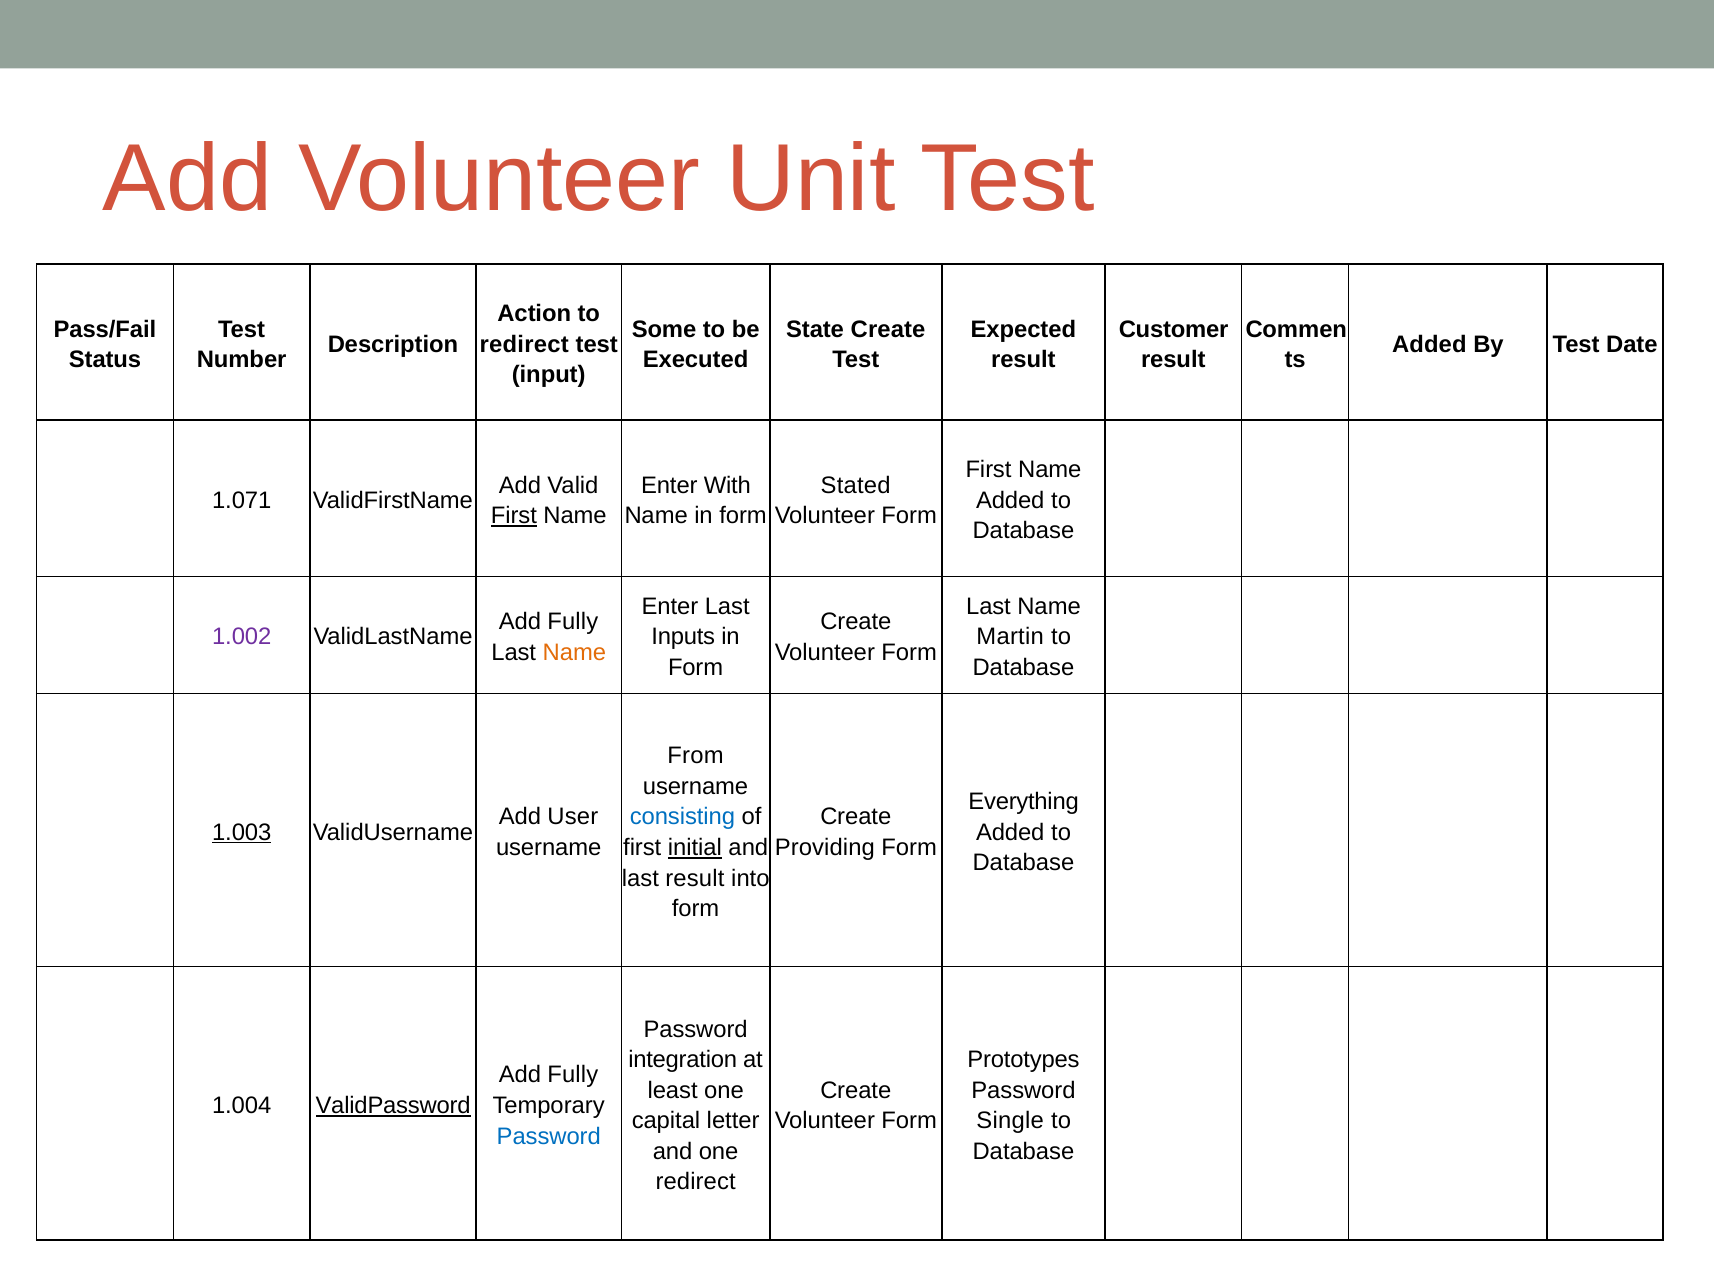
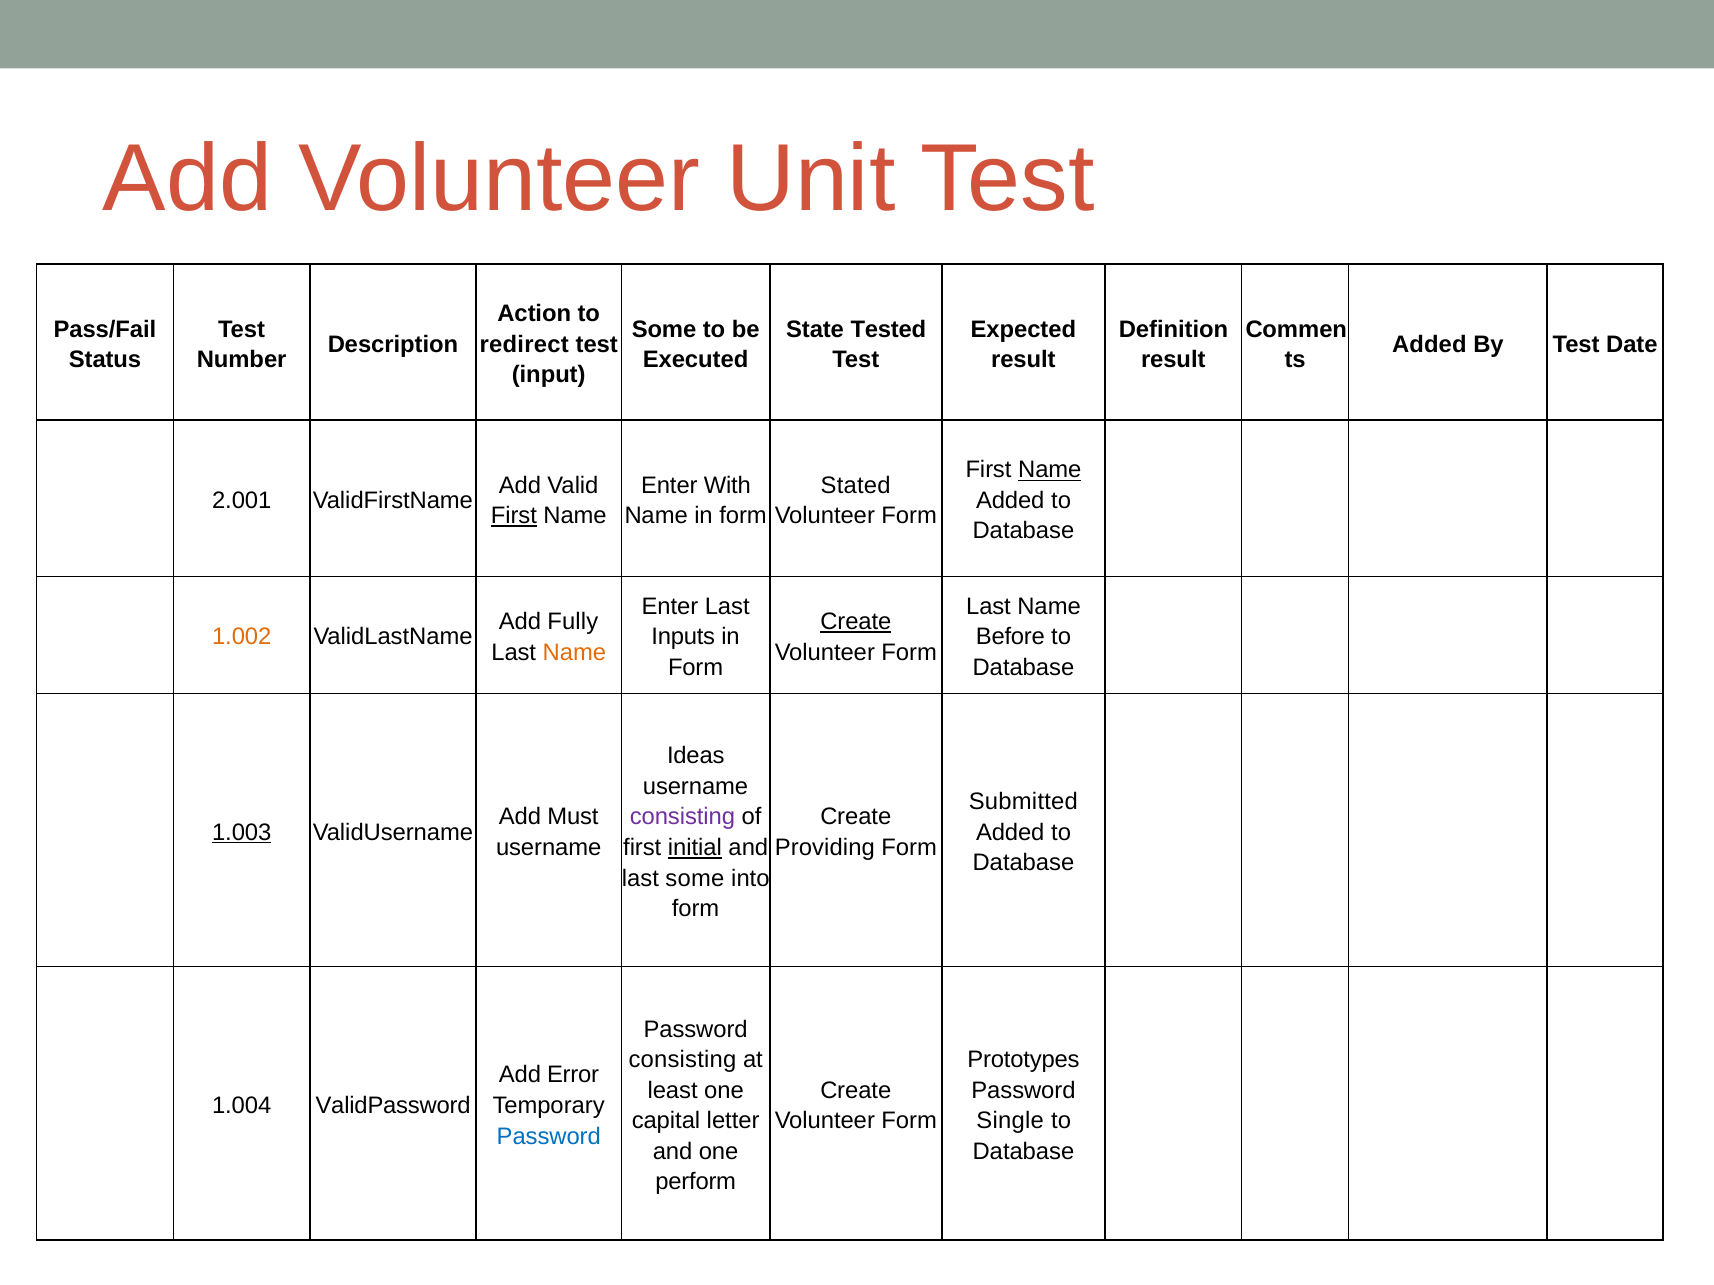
State Create: Create -> Tested
Customer: Customer -> Definition
Name at (1050, 470) underline: none -> present
1.071: 1.071 -> 2.001
Create at (856, 622) underline: none -> present
1.002 colour: purple -> orange
Martin: Martin -> Before
From: From -> Ideas
Everything: Everything -> Submitted
User: User -> Must
consisting at (682, 817) colour: blue -> purple
last result: result -> some
integration at (683, 1060): integration -> consisting
Fully at (573, 1075): Fully -> Error
ValidPassword underline: present -> none
redirect at (696, 1182): redirect -> perform
